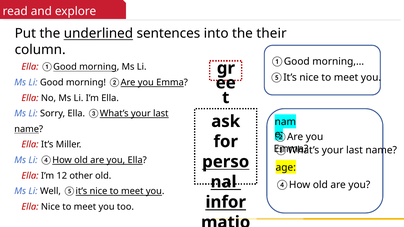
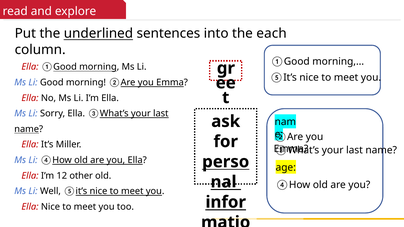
their: their -> each
